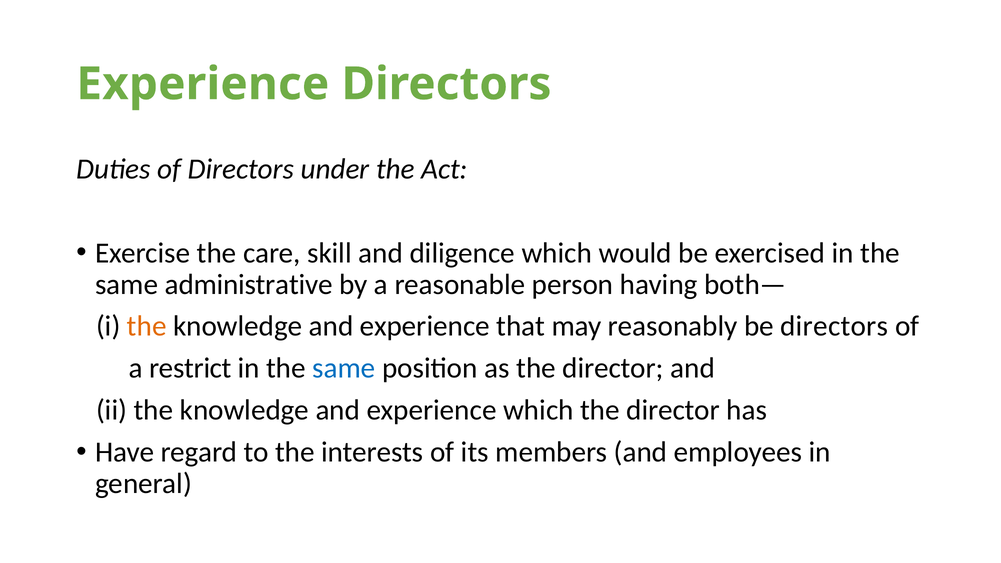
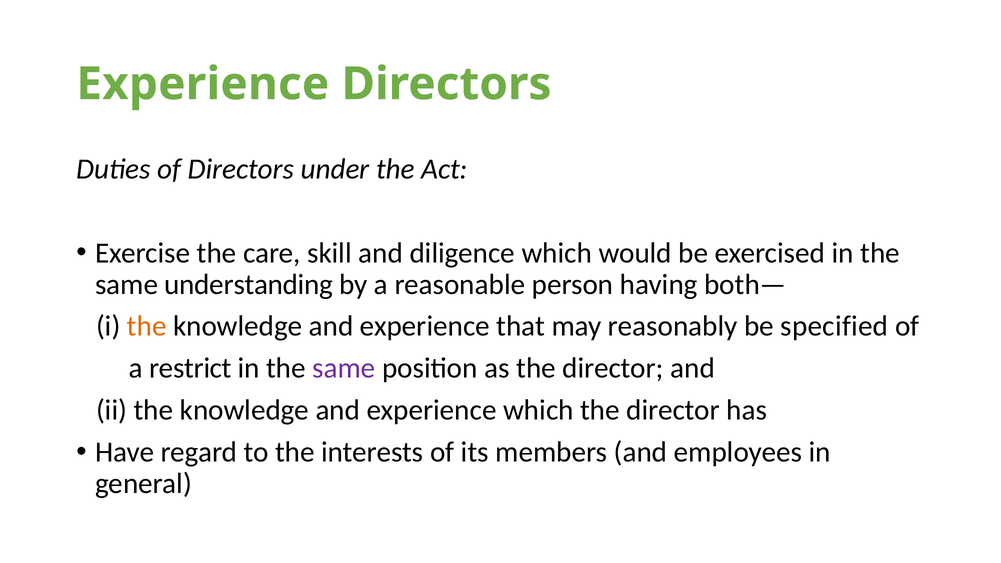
administrative: administrative -> understanding
be directors: directors -> specified
same at (344, 368) colour: blue -> purple
